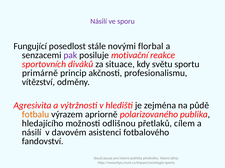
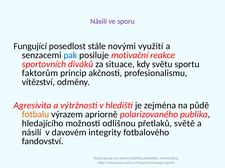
florbal: florbal -> využití
pak colour: purple -> blue
primárně: primárně -> faktorům
cílem: cílem -> světě
asistenci: asistenci -> integrity
